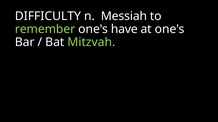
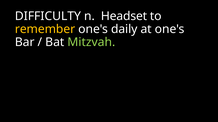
Messiah: Messiah -> Headset
remember colour: light green -> yellow
have: have -> daily
